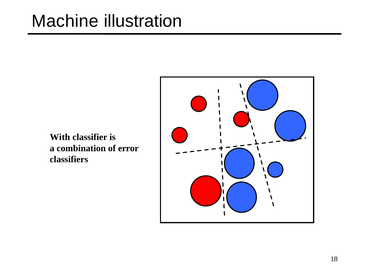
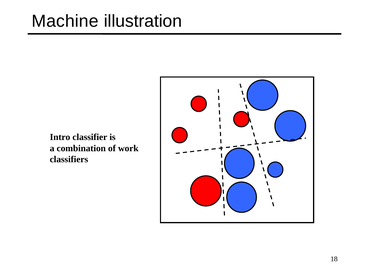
With: With -> Intro
error: error -> work
